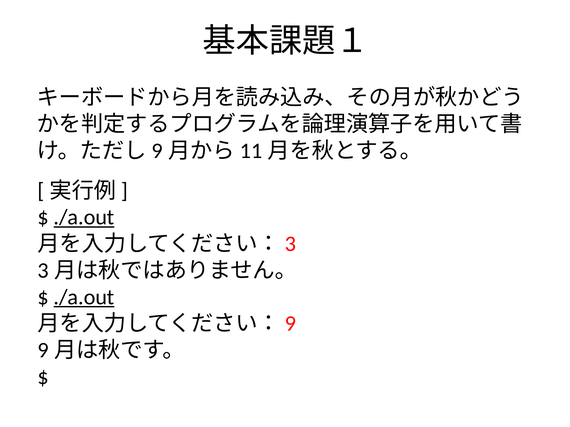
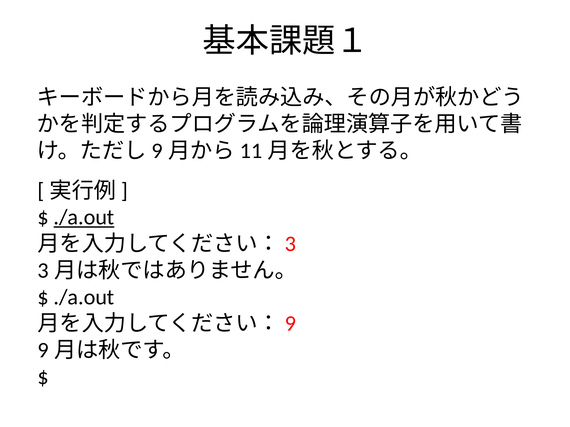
./a.out at (84, 297) underline: present -> none
